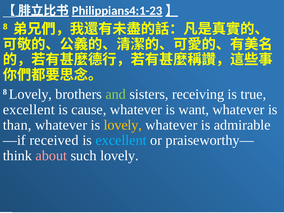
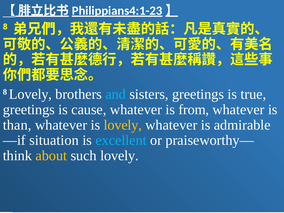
and colour: light green -> light blue
sisters receiving: receiving -> greetings
excellent at (29, 110): excellent -> greetings
want: want -> from
received: received -> situation
about colour: pink -> yellow
